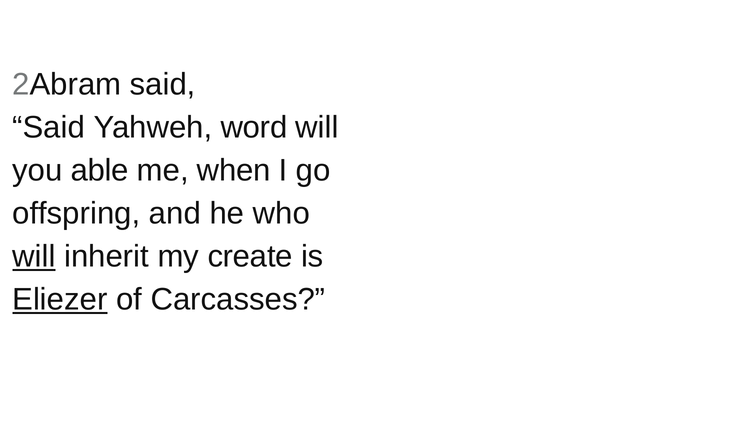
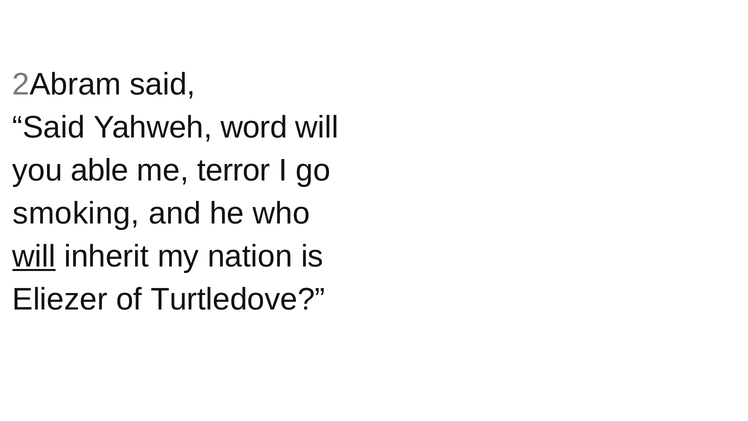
when: when -> terror
offspring: offspring -> smoking
create: create -> nation
Eliezer underline: present -> none
Carcasses: Carcasses -> Turtledove
